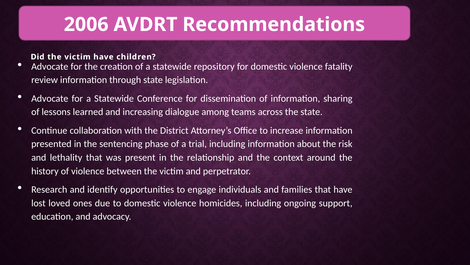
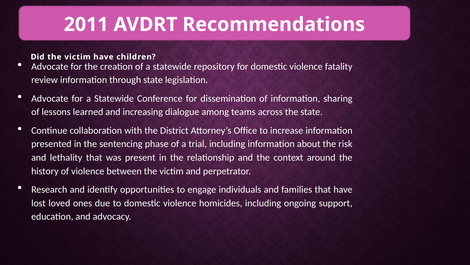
2006: 2006 -> 2011
